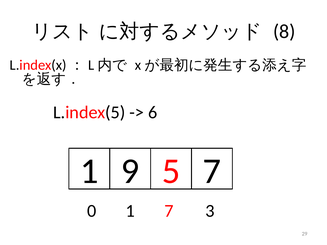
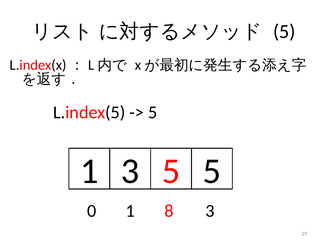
8 at (284, 32): 8 -> 5
6 at (153, 113): 6 -> 5
1 9: 9 -> 3
5 7: 7 -> 5
1 7: 7 -> 8
